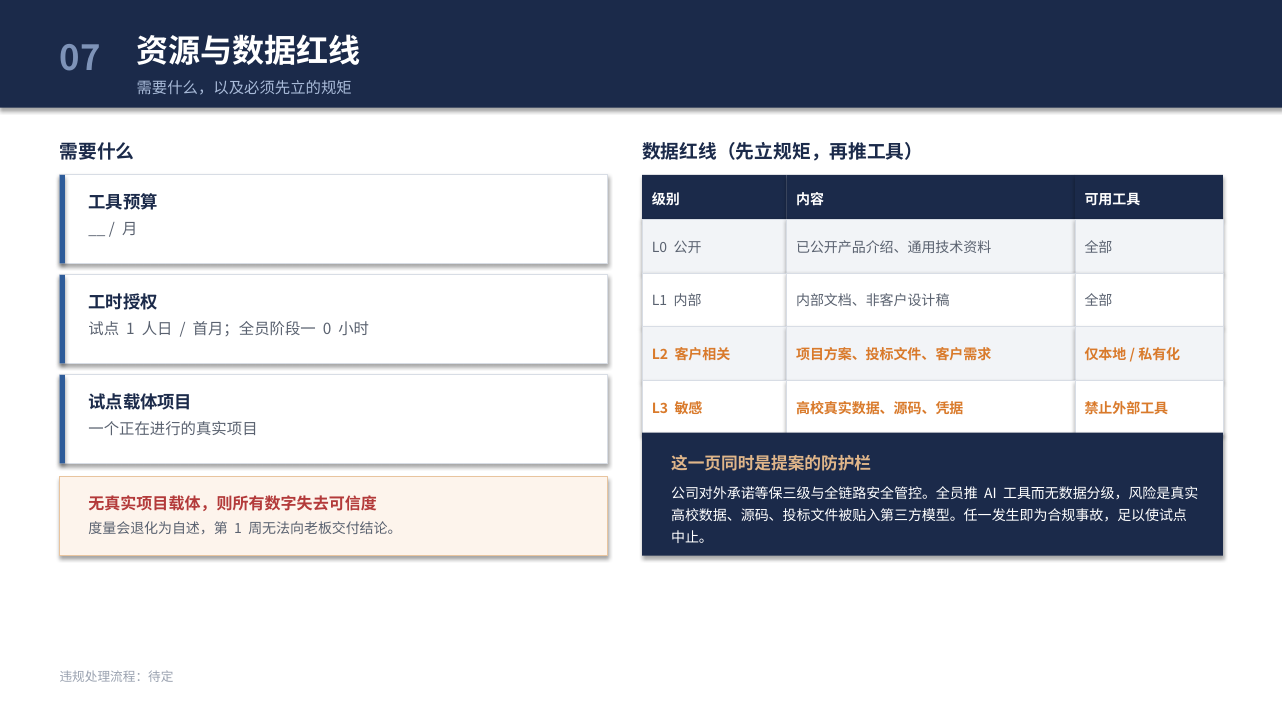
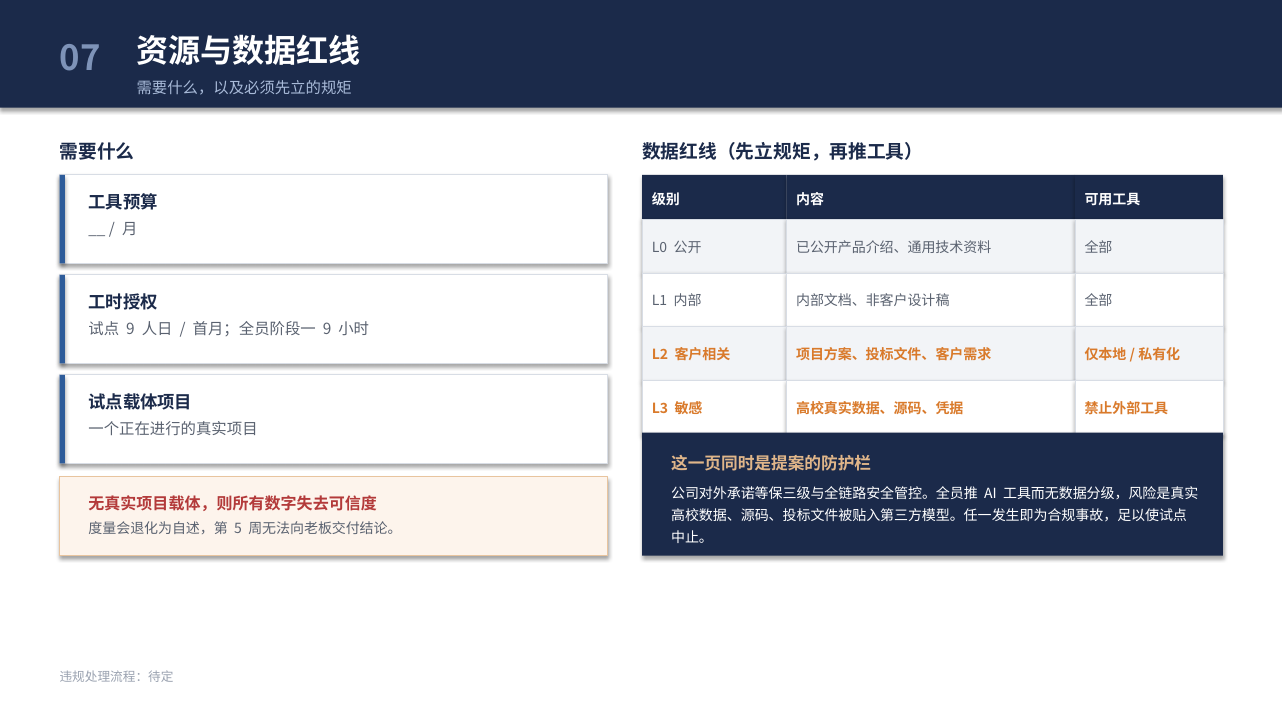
1 at (131, 329): 1 -> 9
0 at (327, 329): 0 -> 9
1 at (238, 529): 1 -> 5
